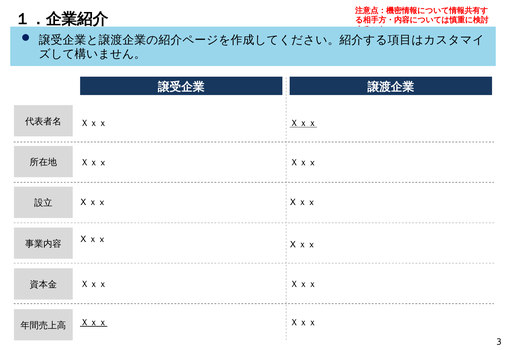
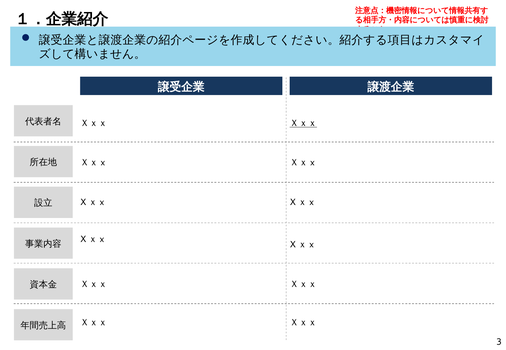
Ｘｘｘ at (94, 323) underline: present -> none
